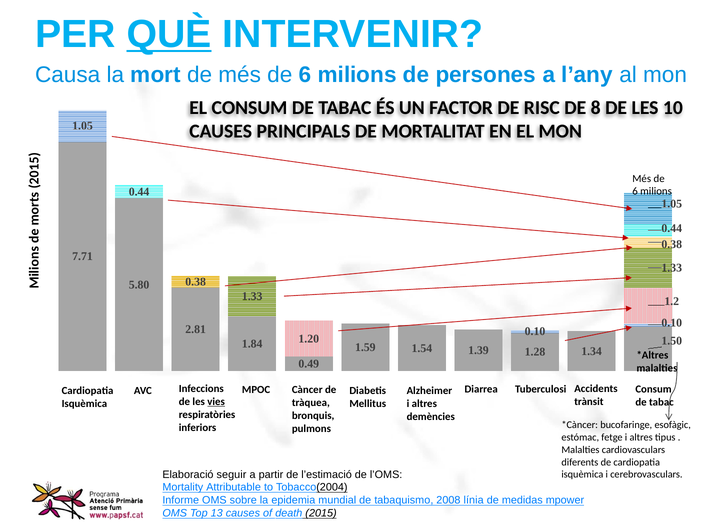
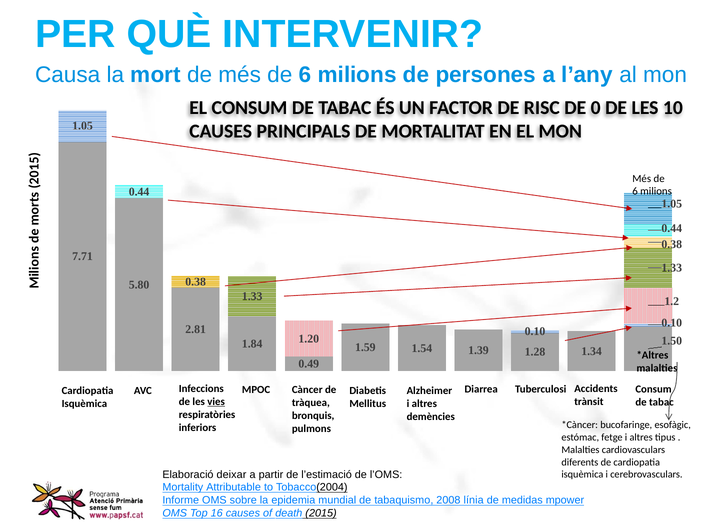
QUÈ underline: present -> none
DE 8: 8 -> 0
seguir: seguir -> deixar
13: 13 -> 16
